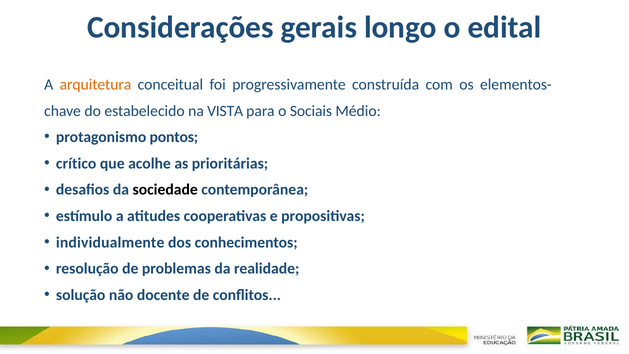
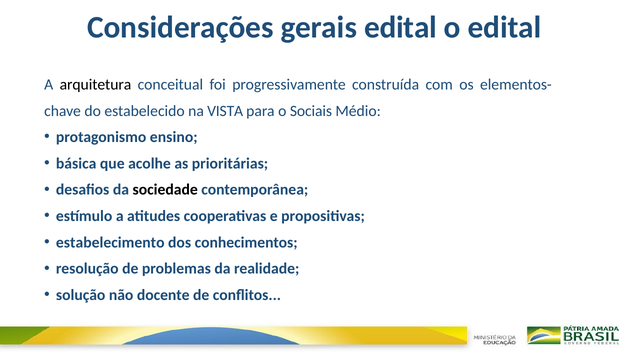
gerais longo: longo -> edital
arquitetura colour: orange -> black
pontos: pontos -> ensino
crítico: crítico -> básica
individualmente: individualmente -> estabelecimento
